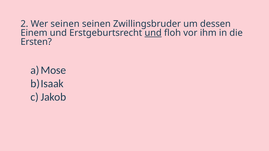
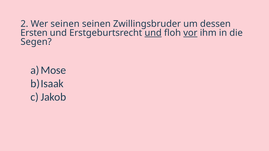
Einem: Einem -> Ersten
vor underline: none -> present
Ersten: Ersten -> Segen
